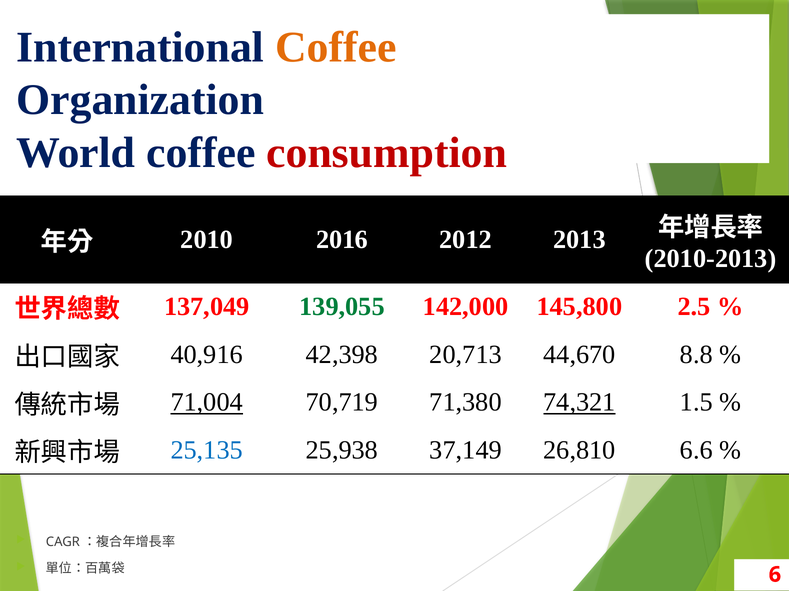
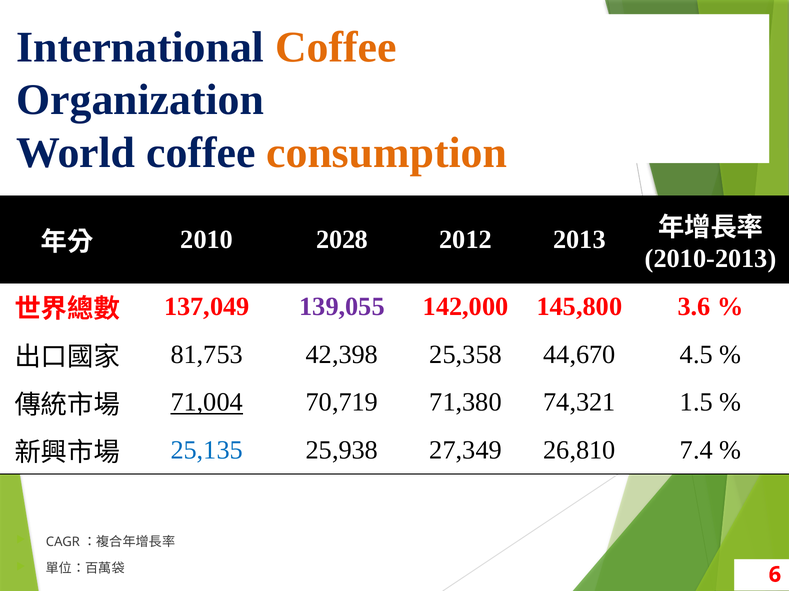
consumption colour: red -> orange
2016: 2016 -> 2028
139,055 colour: green -> purple
2.5: 2.5 -> 3.6
40,916: 40,916 -> 81,753
20,713: 20,713 -> 25,358
8.8: 8.8 -> 4.5
74,321 underline: present -> none
37,149: 37,149 -> 27,349
6.6: 6.6 -> 7.4
